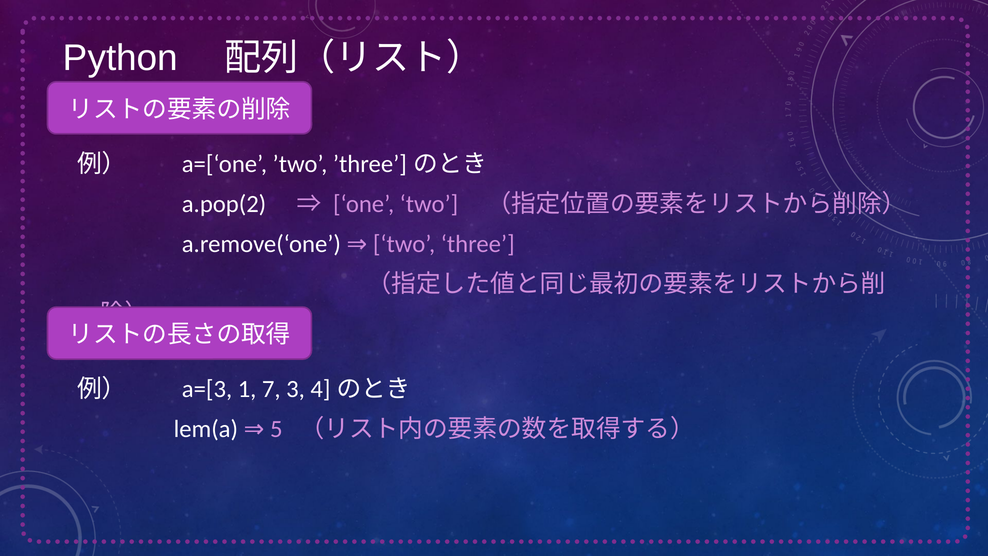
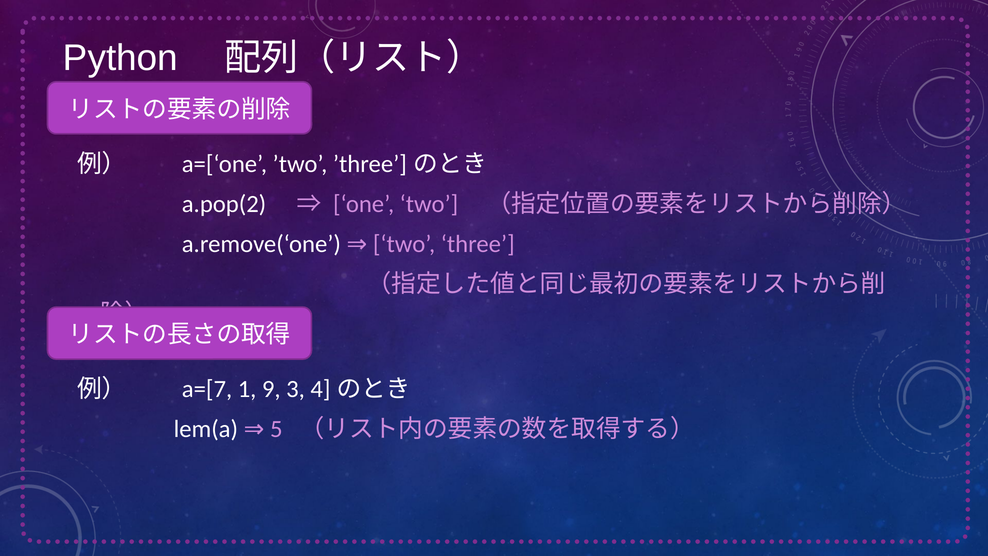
a=[3: a=[3 -> a=[7
7: 7 -> 9
